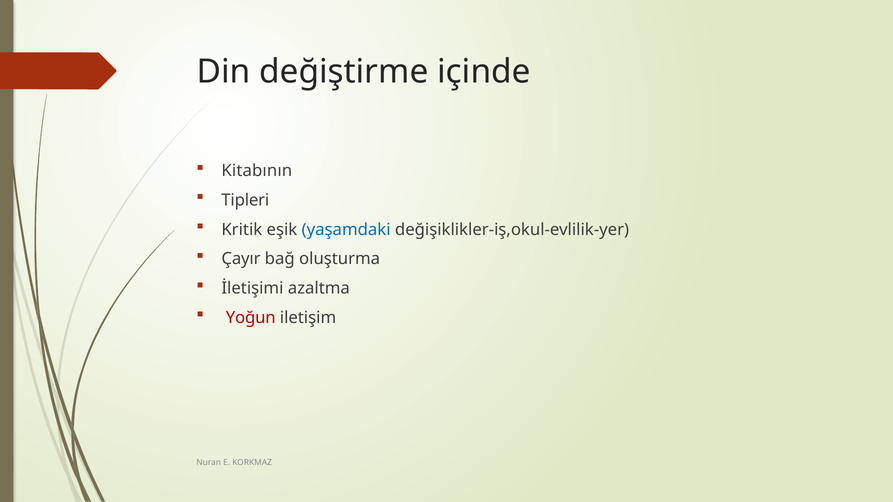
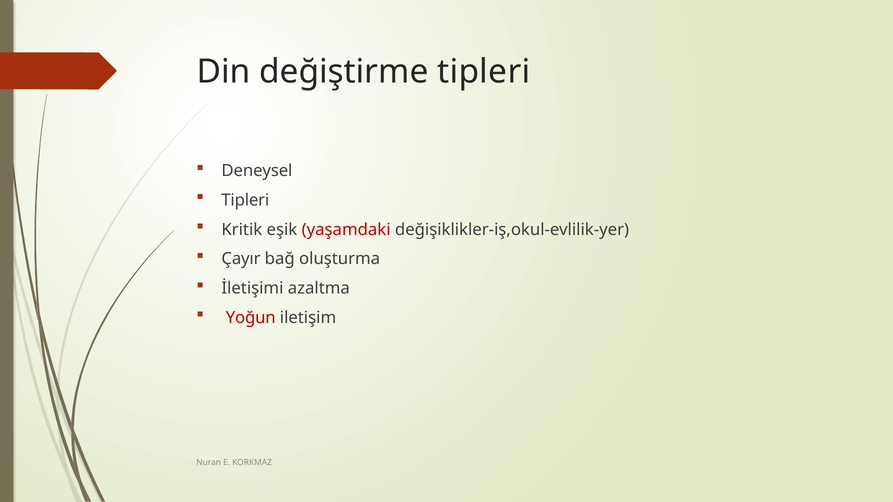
değiştirme içinde: içinde -> tipleri
Kitabının: Kitabının -> Deneysel
yaşamdaki colour: blue -> red
